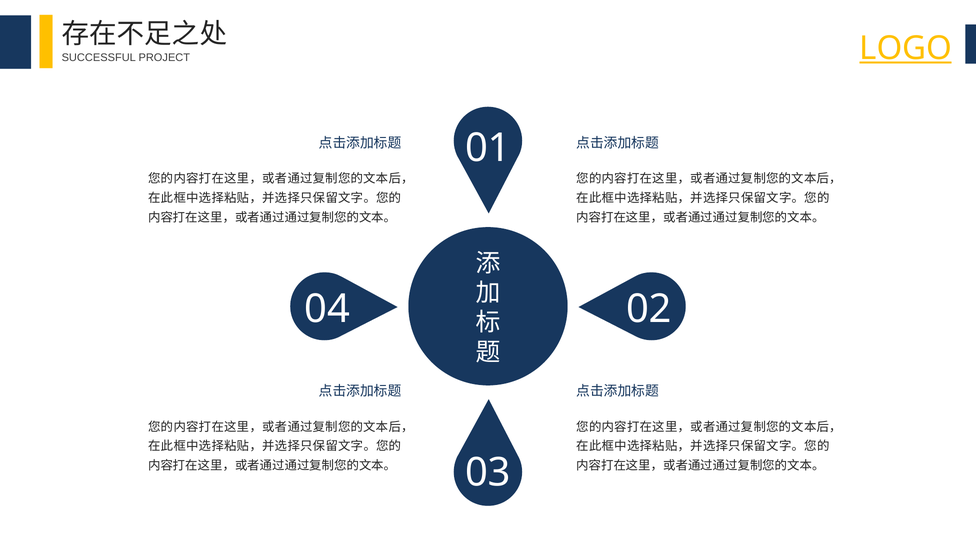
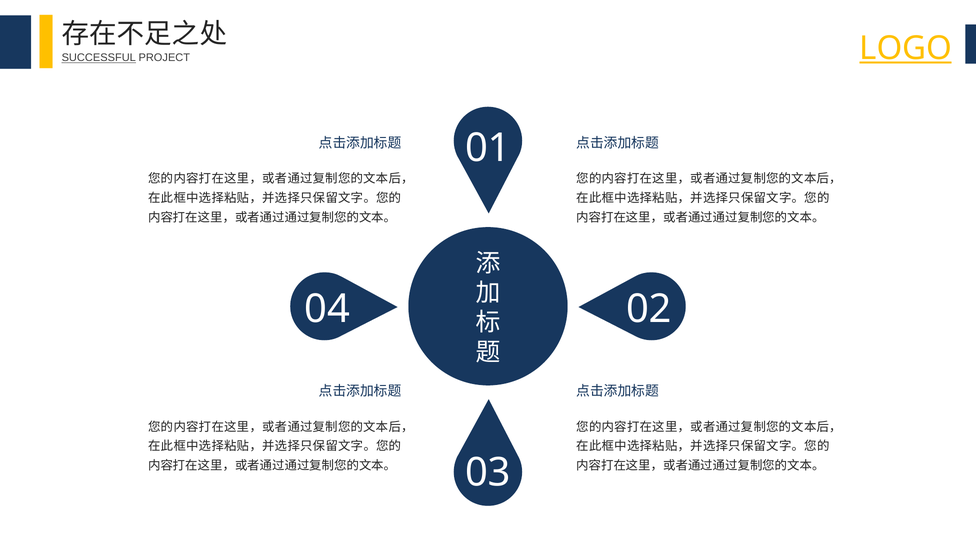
SUCCESSFUL underline: none -> present
